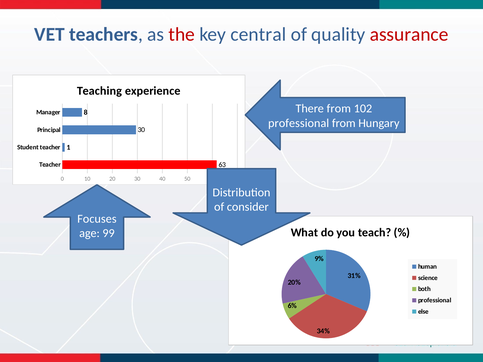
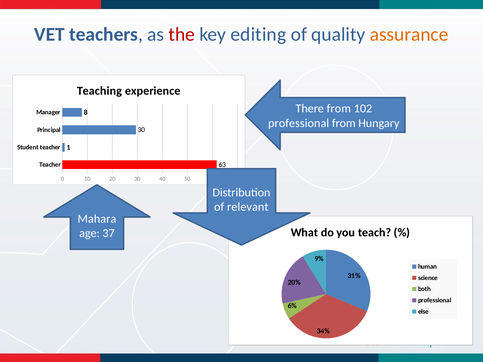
central: central -> editing
assurance colour: red -> orange
consider: consider -> relevant
Focuses: Focuses -> Mahara
99: 99 -> 37
